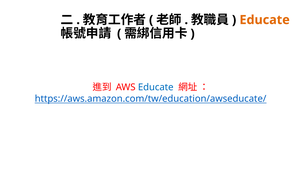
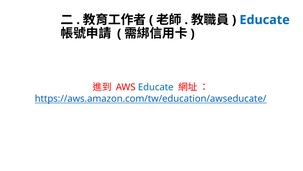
Educate at (265, 20) colour: orange -> blue
